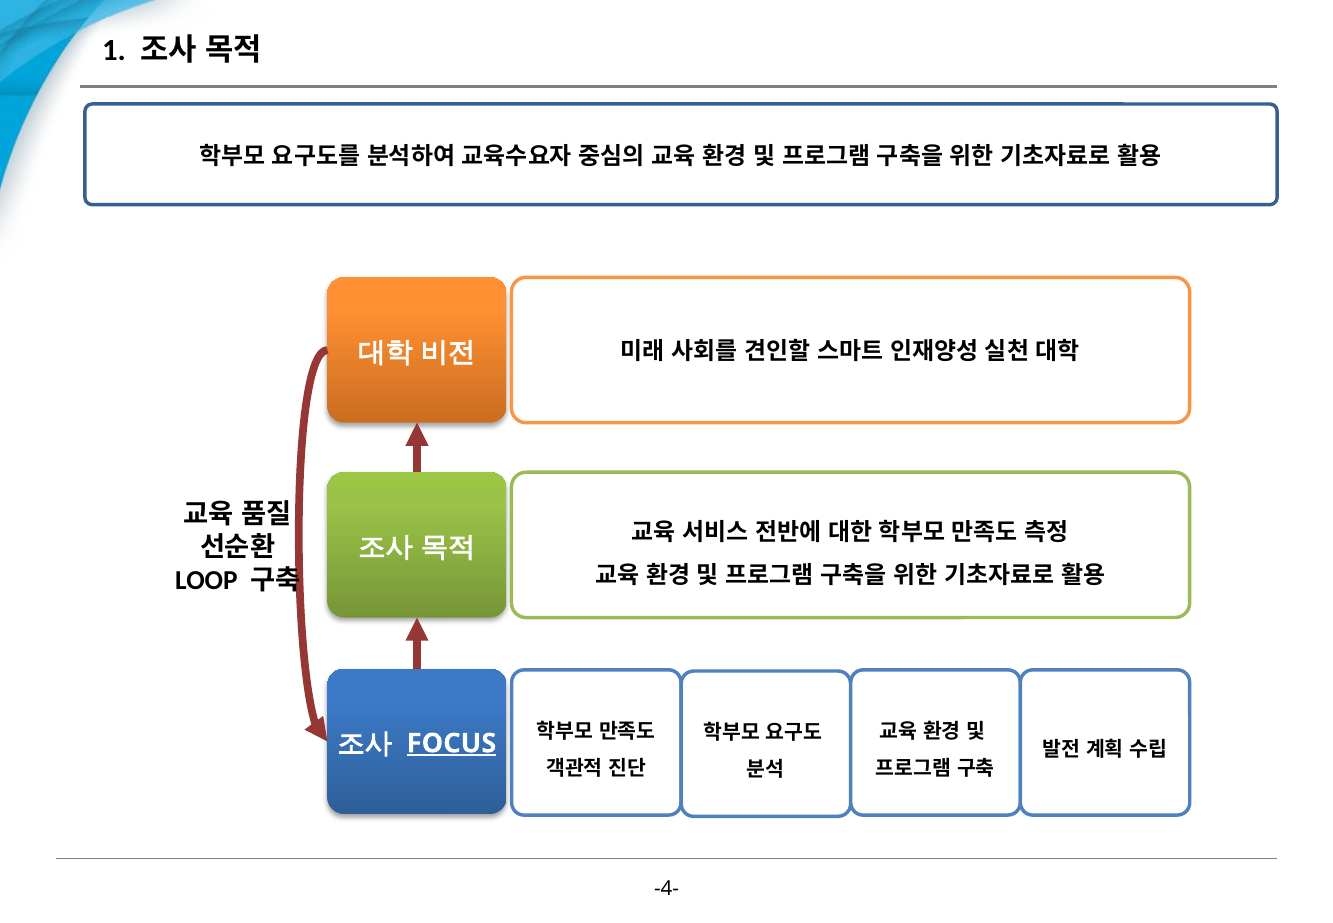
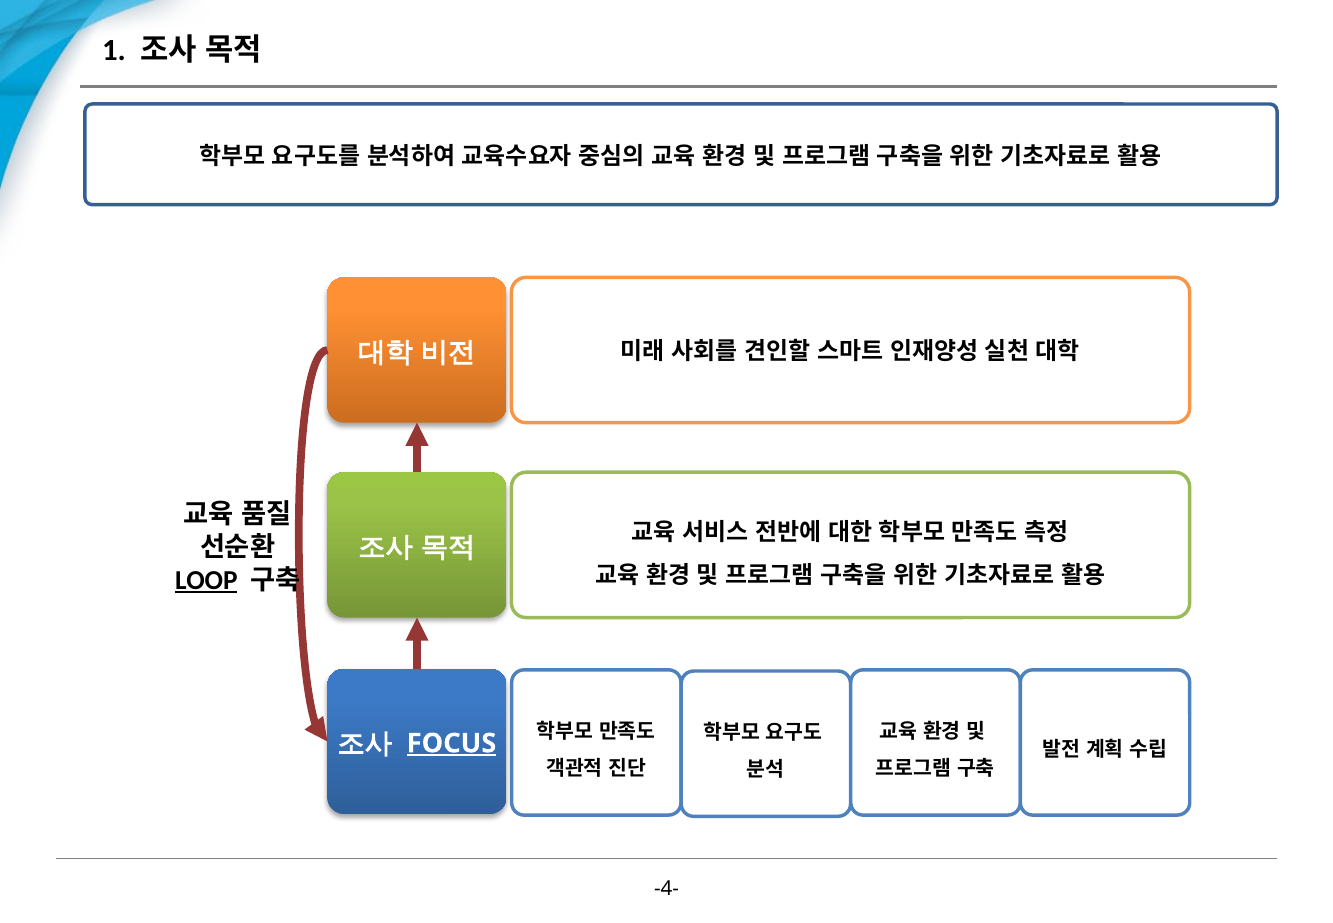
LOOP underline: none -> present
